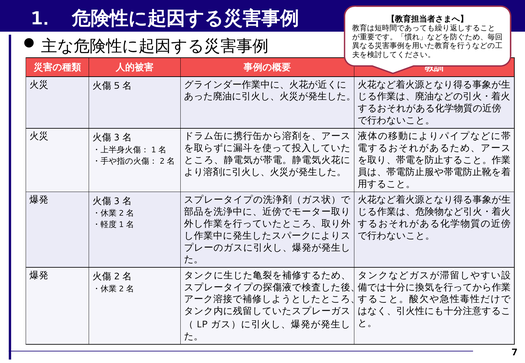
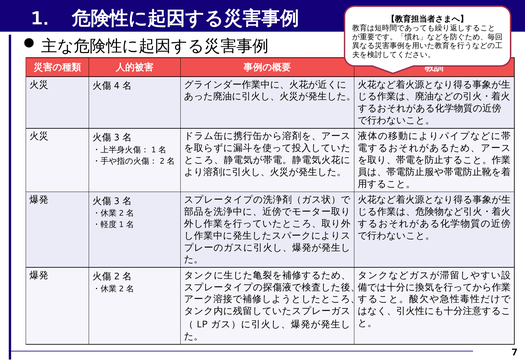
5: 5 -> 4
